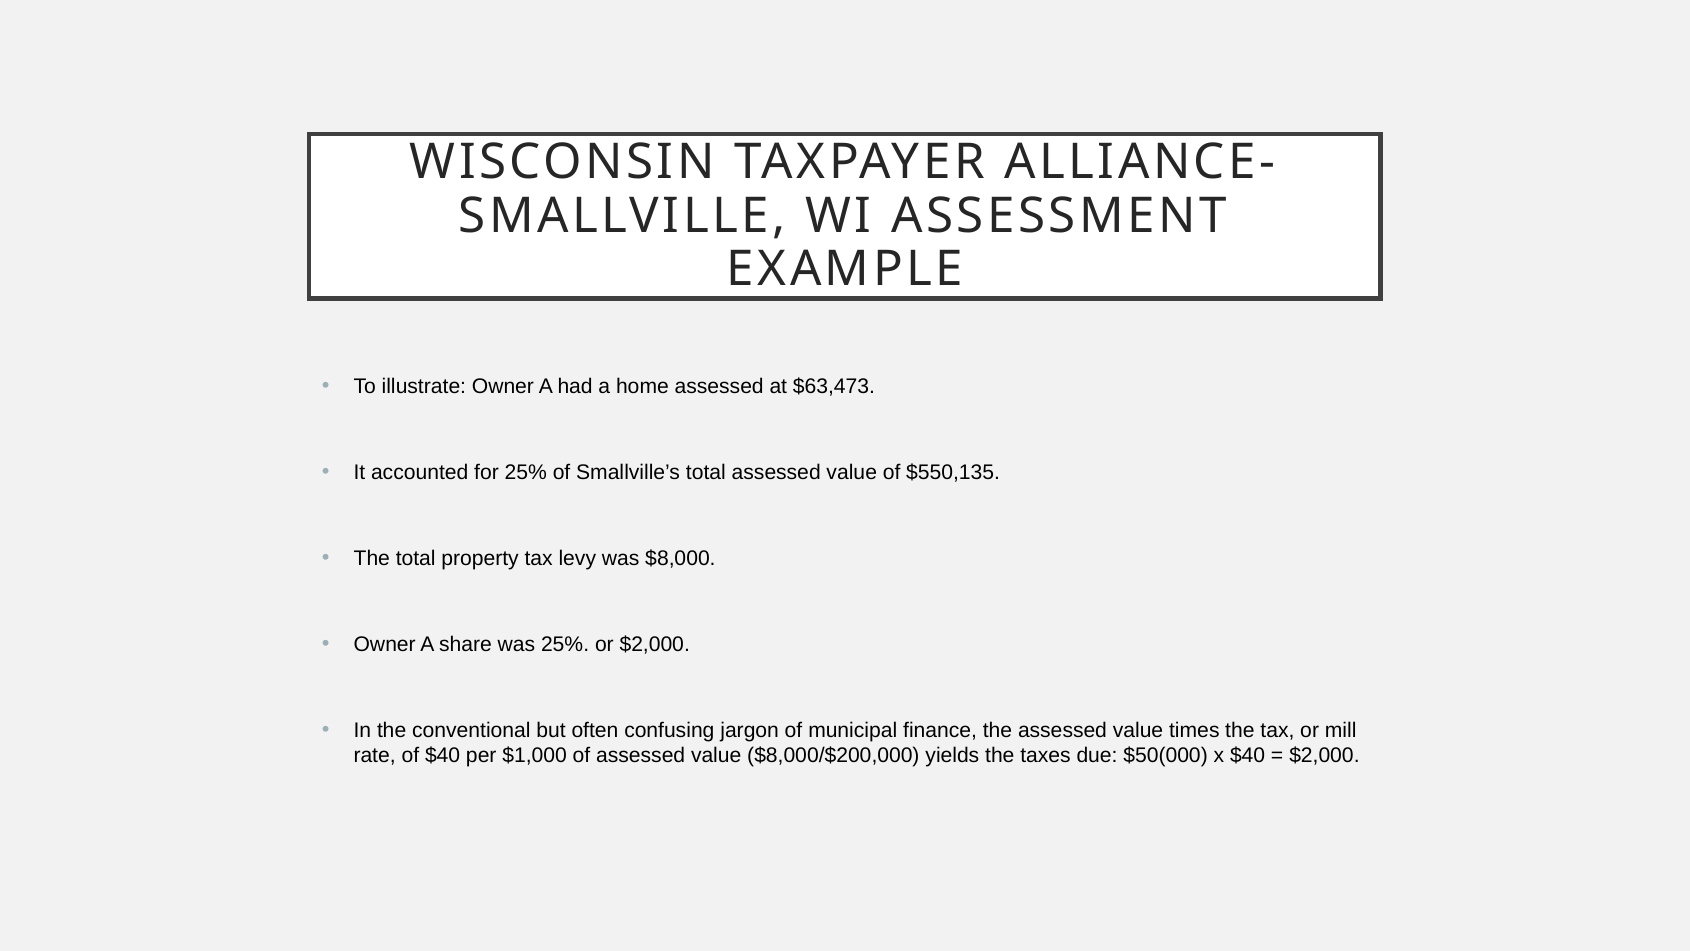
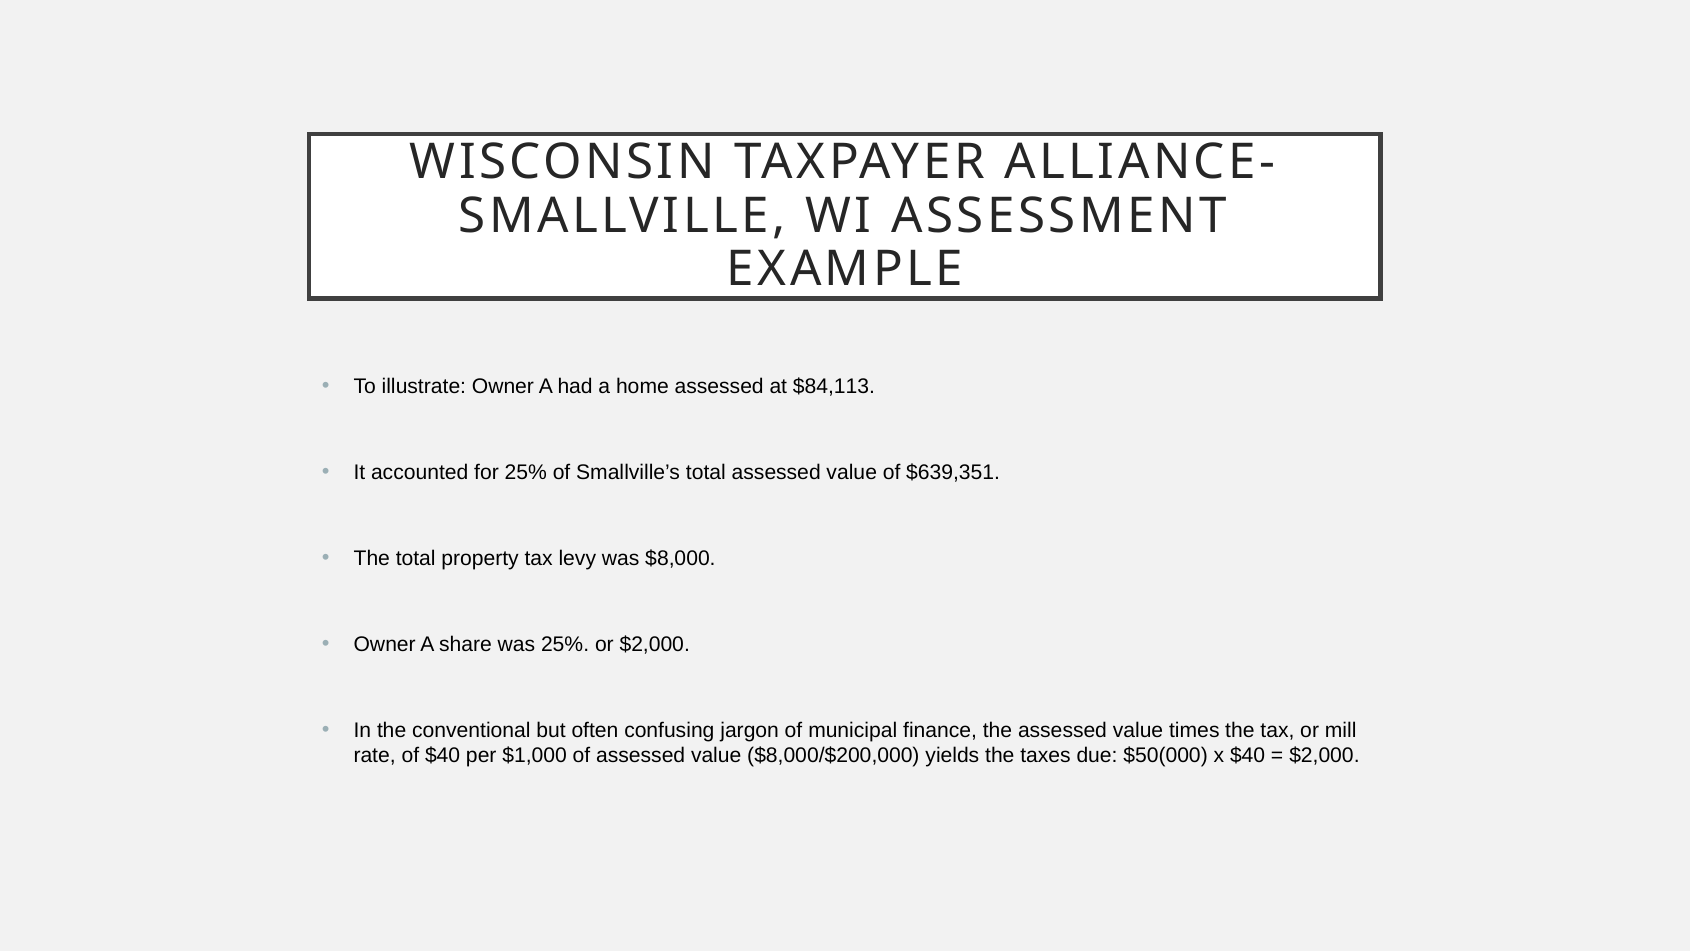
$63,473: $63,473 -> $84,113
$550,135: $550,135 -> $639,351
